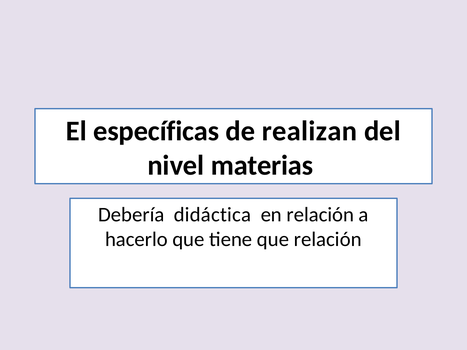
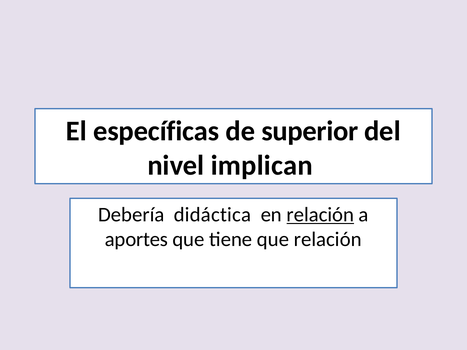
realizan: realizan -> superior
materias: materias -> implican
relación at (320, 215) underline: none -> present
hacerlo: hacerlo -> aportes
